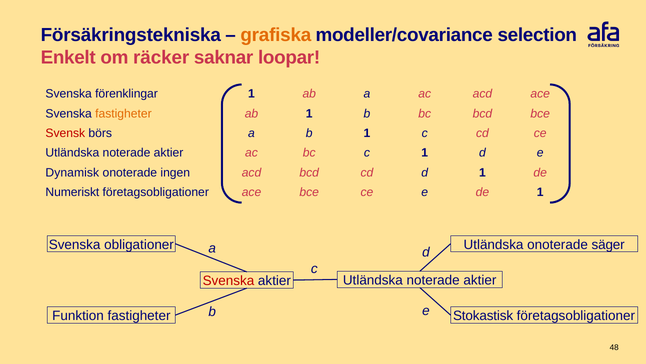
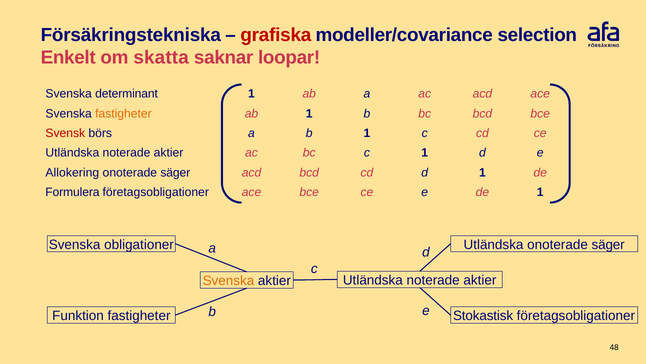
grafiska colour: orange -> red
räcker: räcker -> skatta
förenklingar: förenklingar -> determinant
Dynamisk: Dynamisk -> Allokering
ingen at (175, 172): ingen -> säger
Numeriskt: Numeriskt -> Formulera
Svenska at (228, 280) colour: red -> orange
